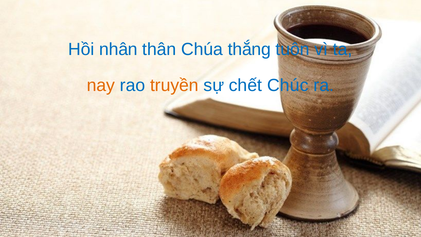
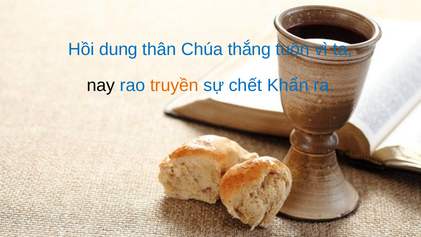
nhân: nhân -> dung
nay colour: orange -> black
Chúc: Chúc -> Khẩn
